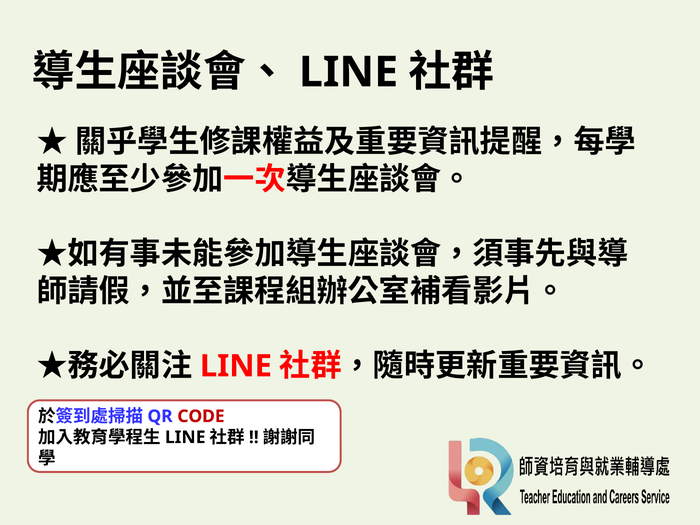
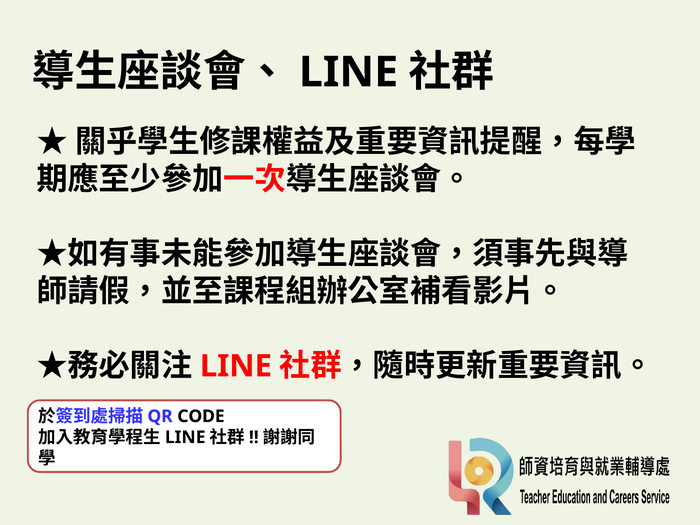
CODE colour: red -> black
